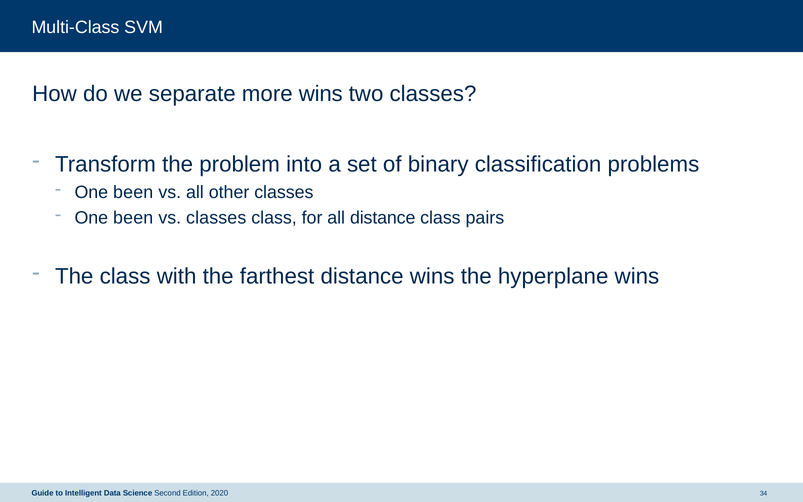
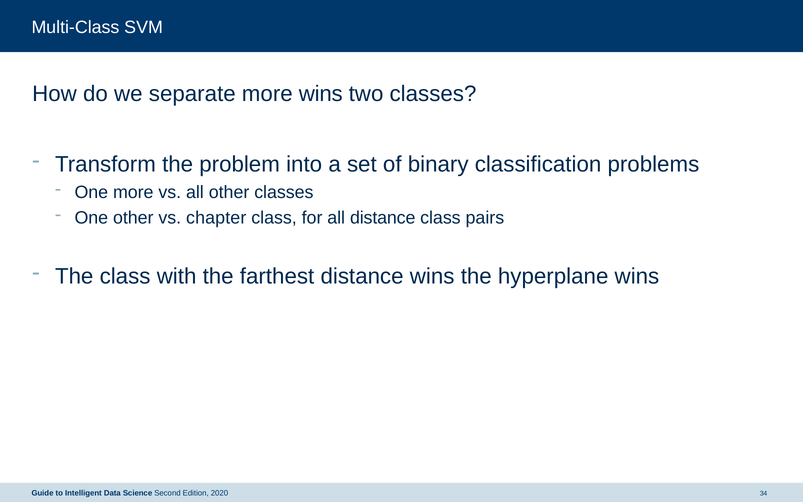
been at (133, 192): been -> more
been at (133, 218): been -> other
vs classes: classes -> chapter
